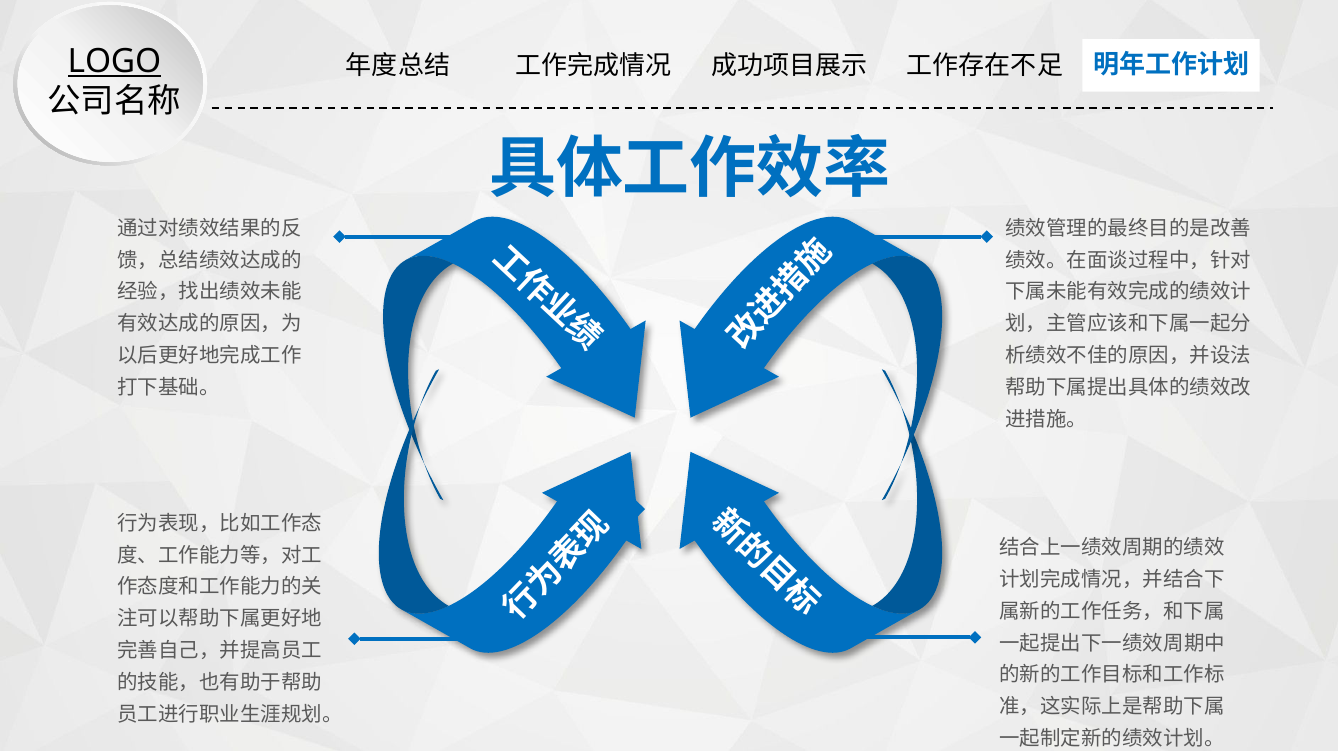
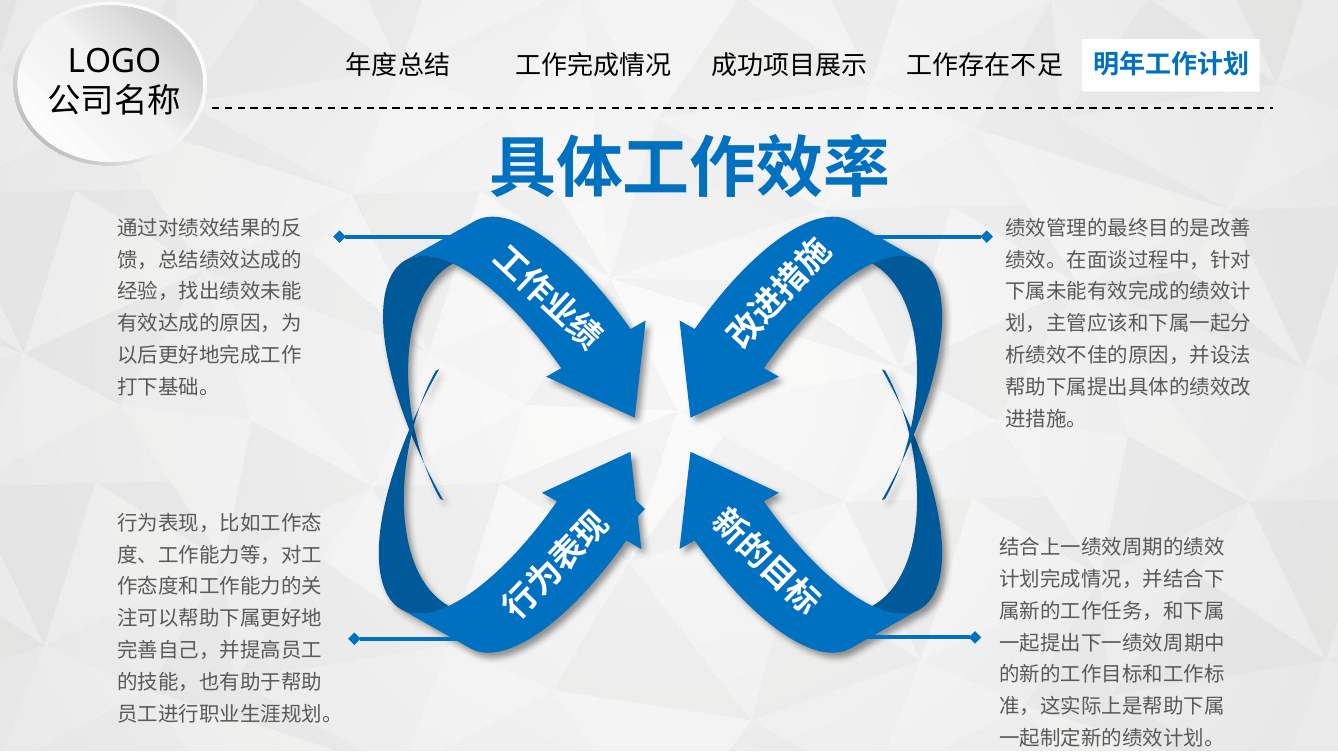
LOGO underline: present -> none
